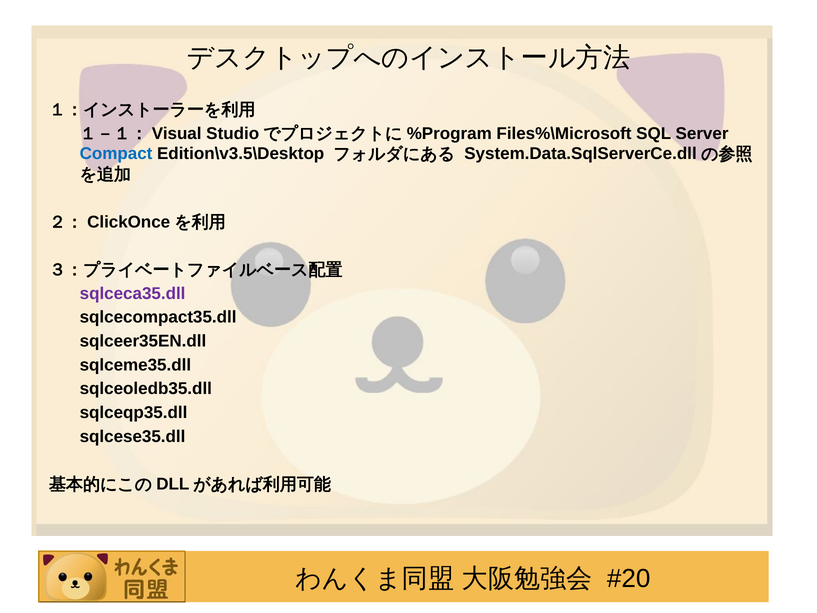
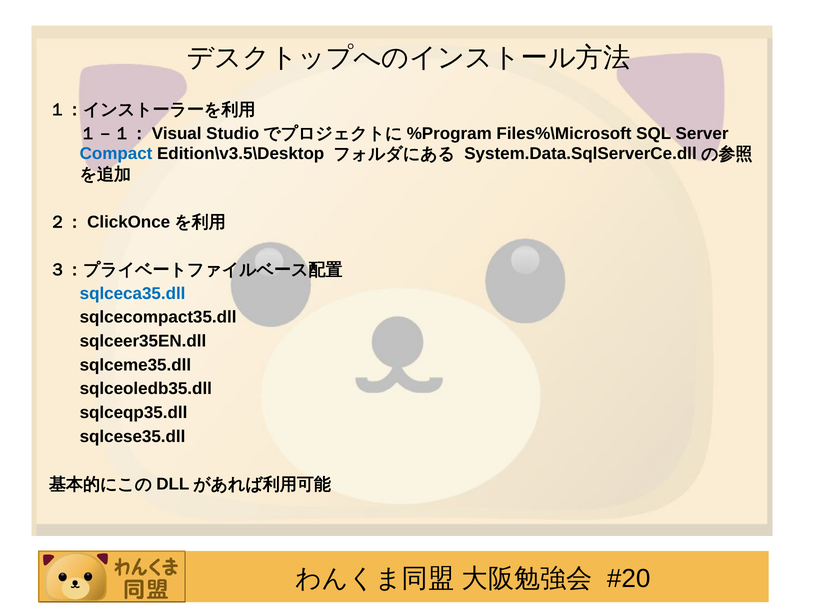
sqlceca35.dll colour: purple -> blue
